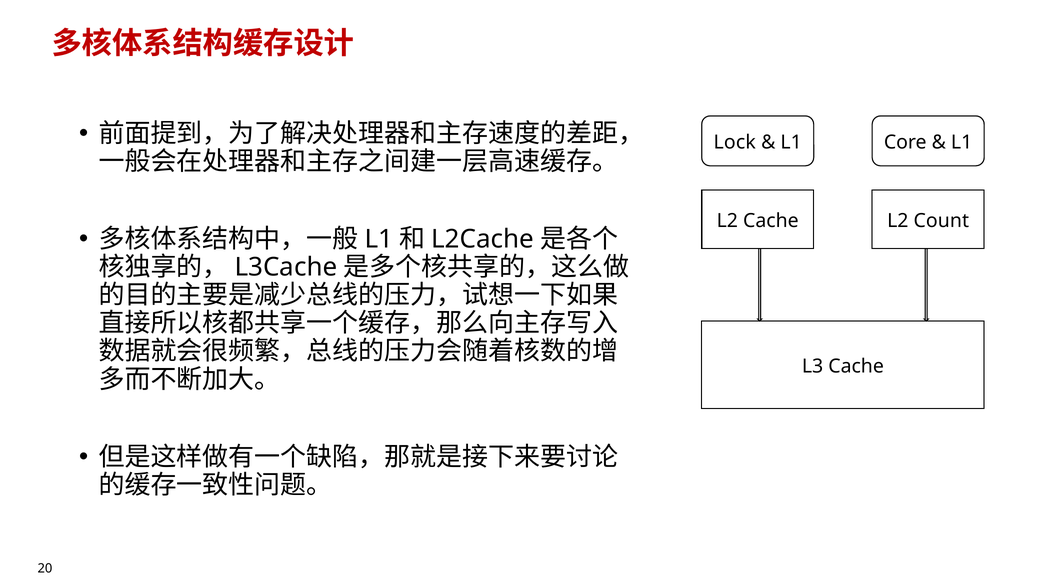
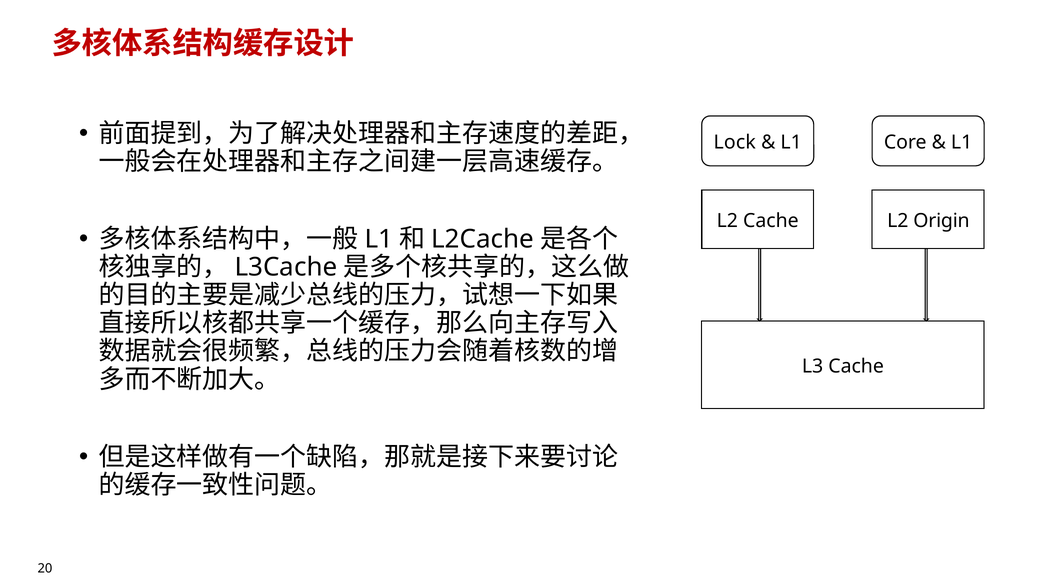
Count: Count -> Origin
